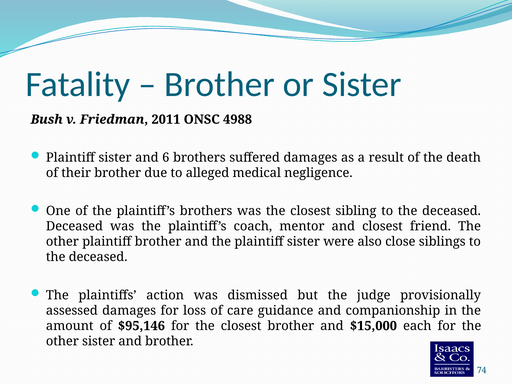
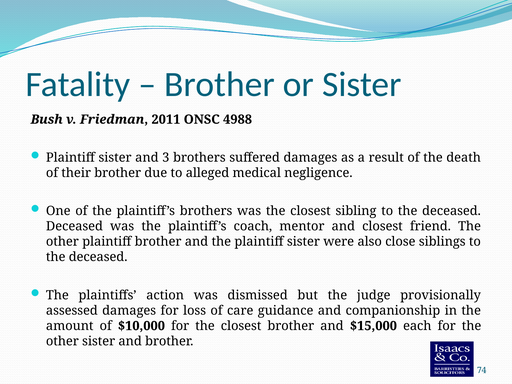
6: 6 -> 3
$95,146: $95,146 -> $10,000
